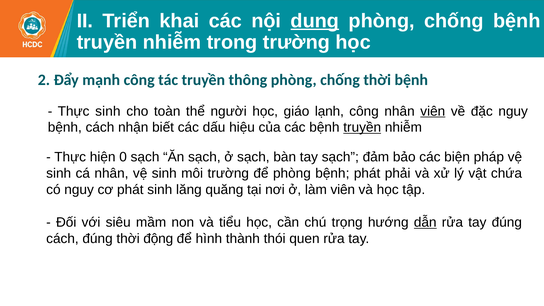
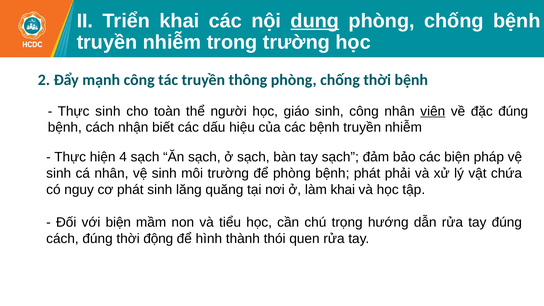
giáo lạnh: lạnh -> sinh
đặc nguy: nguy -> đúng
truyền at (362, 127) underline: present -> none
0: 0 -> 4
làm viên: viên -> khai
với siêu: siêu -> biện
dẫn underline: present -> none
